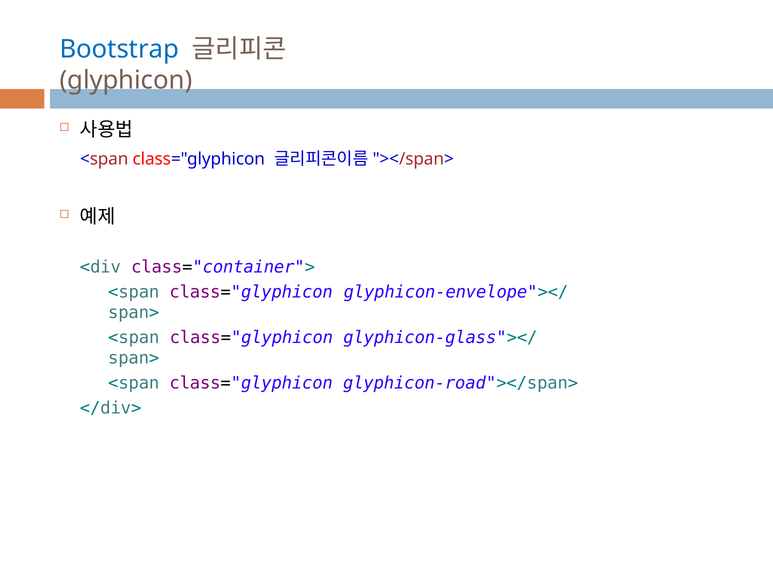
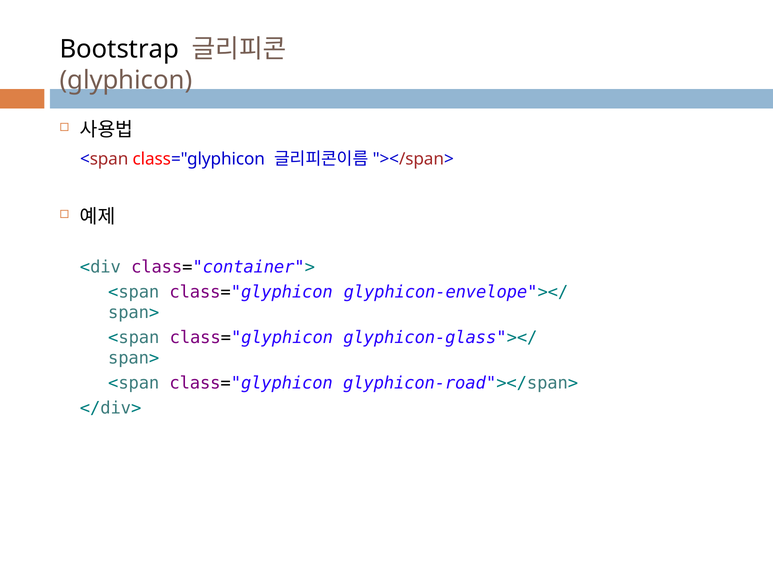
Bootstrap colour: blue -> black
